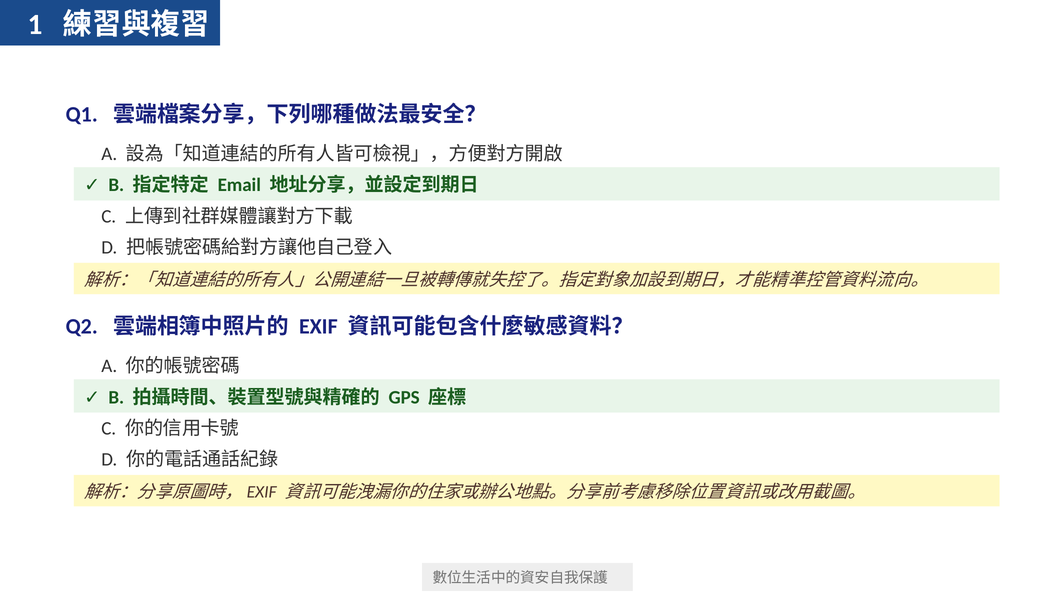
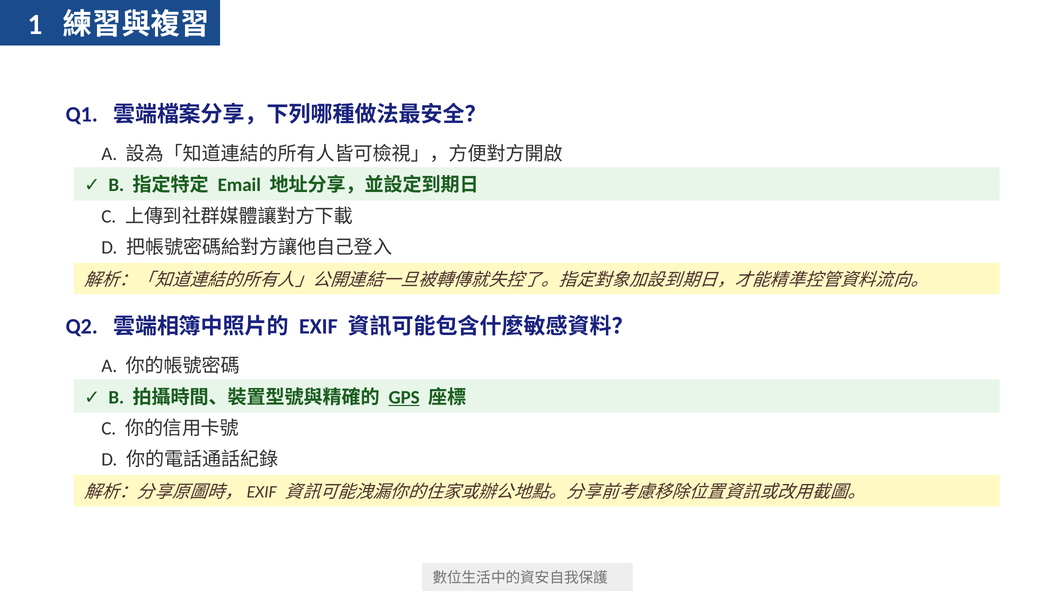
GPS underline: none -> present
